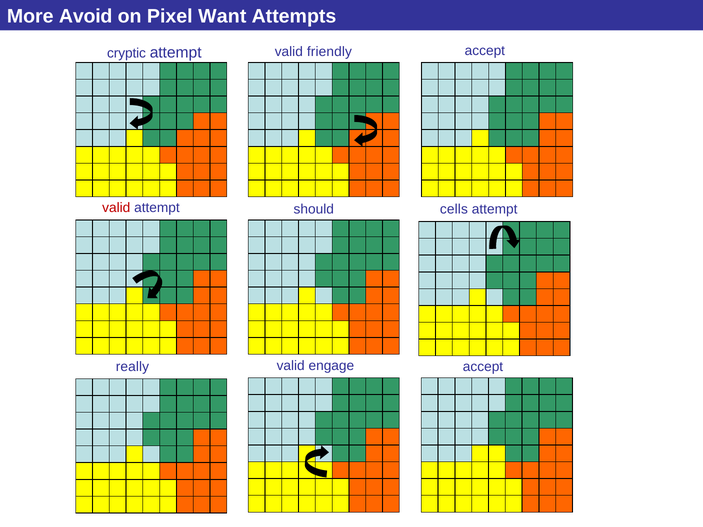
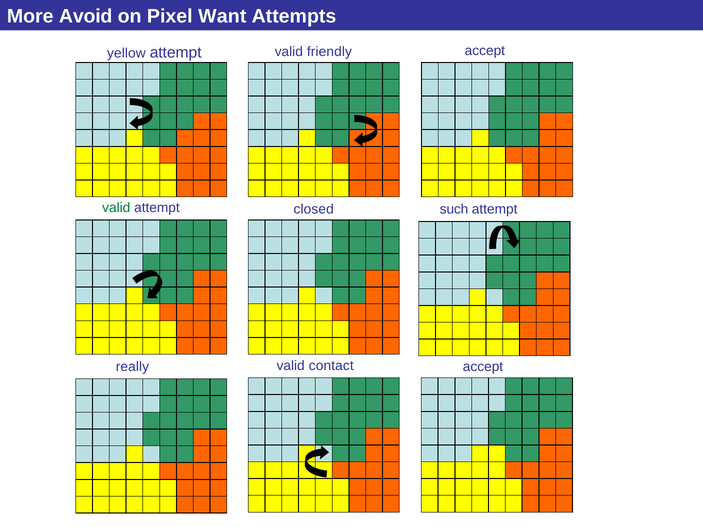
cryptic: cryptic -> yellow
valid at (116, 208) colour: red -> green
should: should -> closed
cells: cells -> such
engage: engage -> contact
